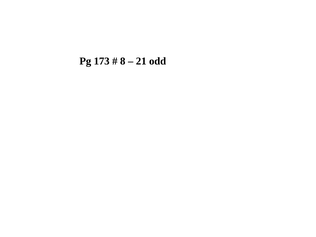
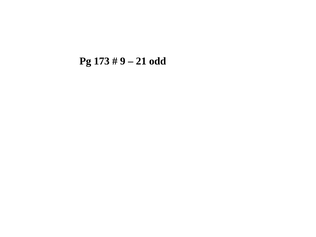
8: 8 -> 9
